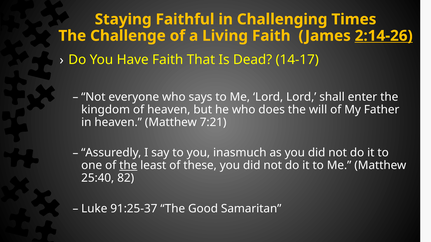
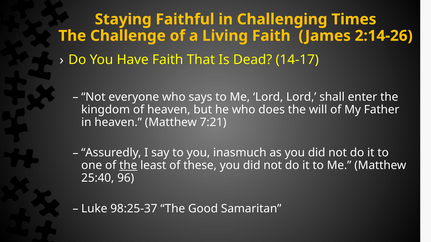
2:14-26 underline: present -> none
82: 82 -> 96
91:25-37: 91:25-37 -> 98:25-37
